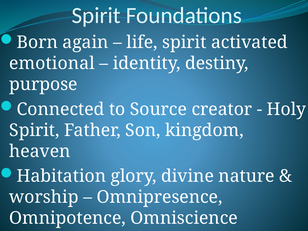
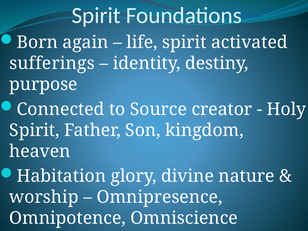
emotional: emotional -> sufferings
